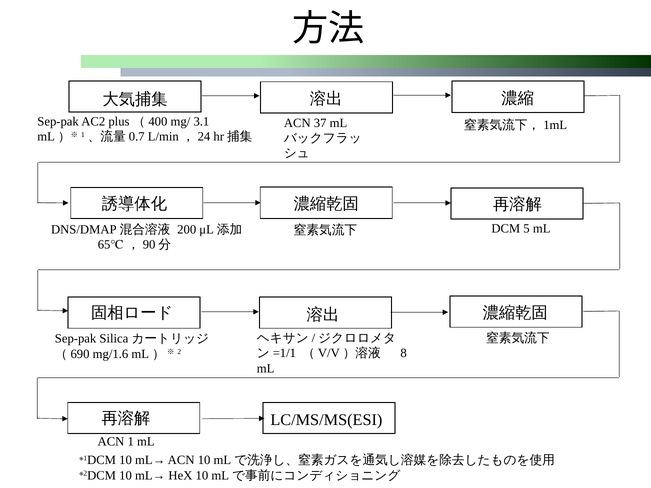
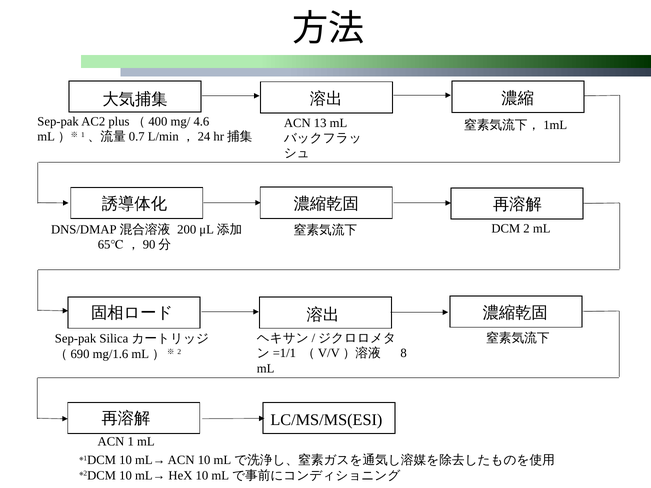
3.1: 3.1 -> 4.6
37: 37 -> 13
DCM 5: 5 -> 2
